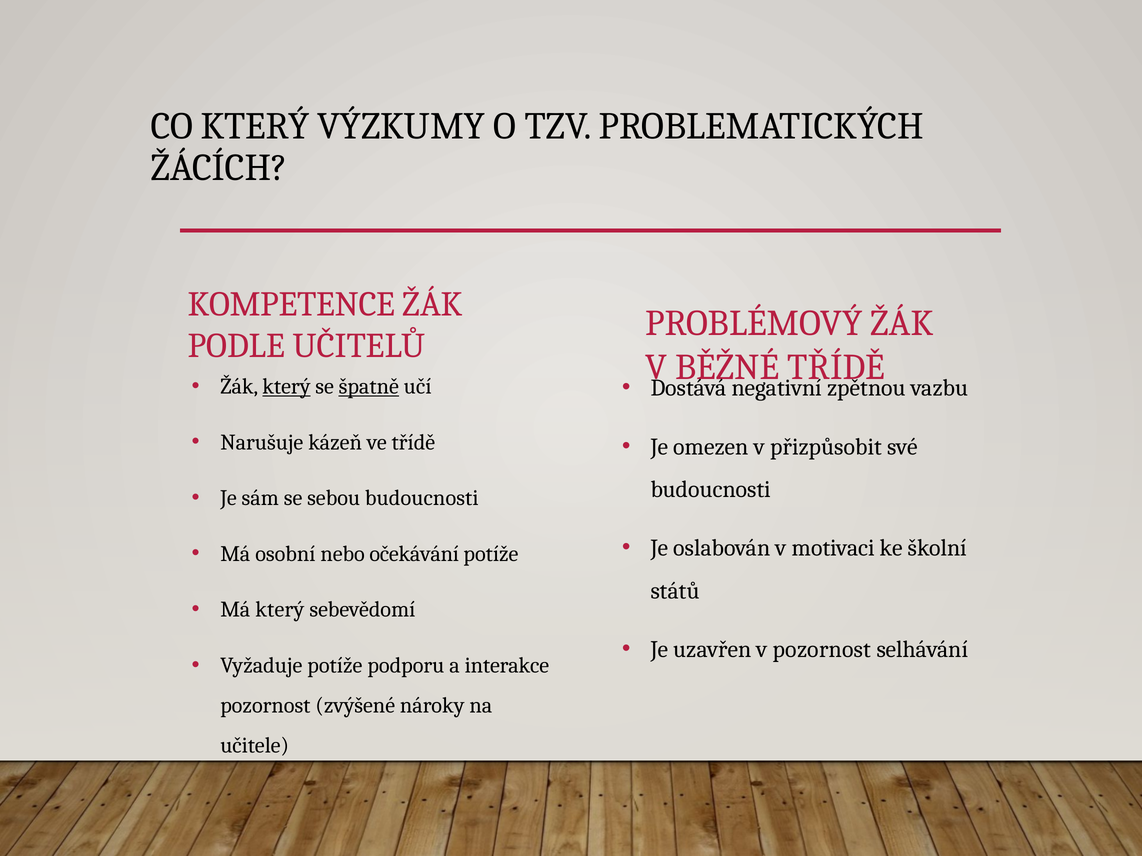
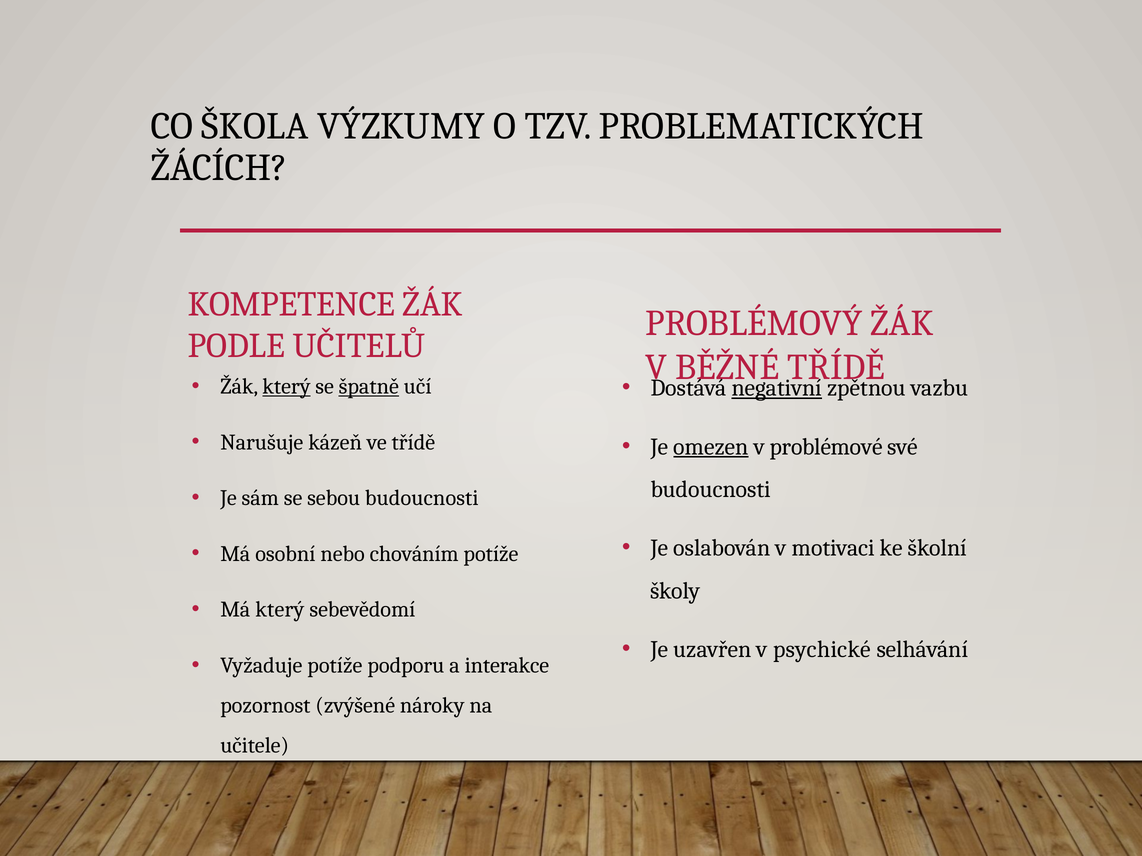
CO KTERÝ: KTERÝ -> ŠKOLA
negativní underline: none -> present
omezen underline: none -> present
přizpůsobit: přizpůsobit -> problémové
očekávání: očekávání -> chováním
států: států -> školy
v pozornost: pozornost -> psychické
